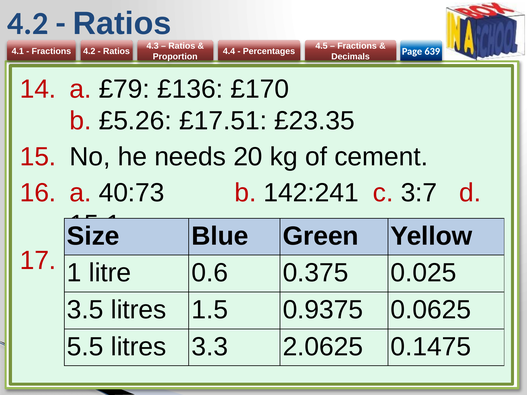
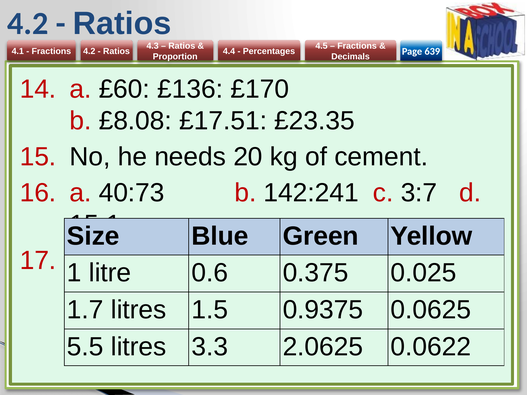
£79: £79 -> £60
£5.26: £5.26 -> £8.08
3.5: 3.5 -> 1.7
0.1475: 0.1475 -> 0.0622
